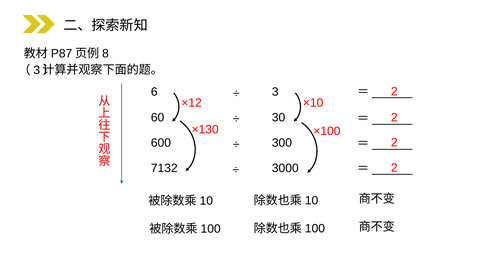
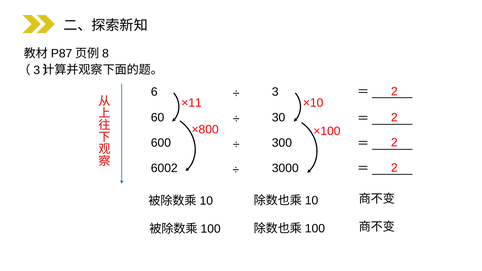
×12: ×12 -> ×11
×130: ×130 -> ×800
7132: 7132 -> 6002
